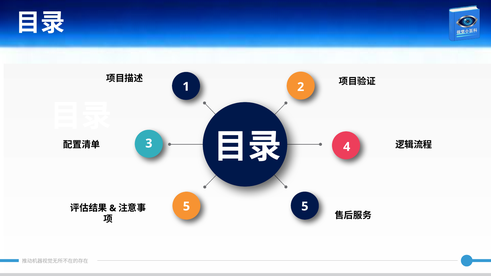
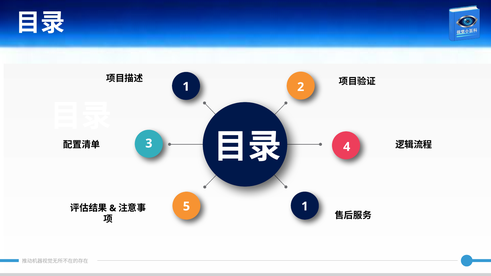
5 5: 5 -> 1
